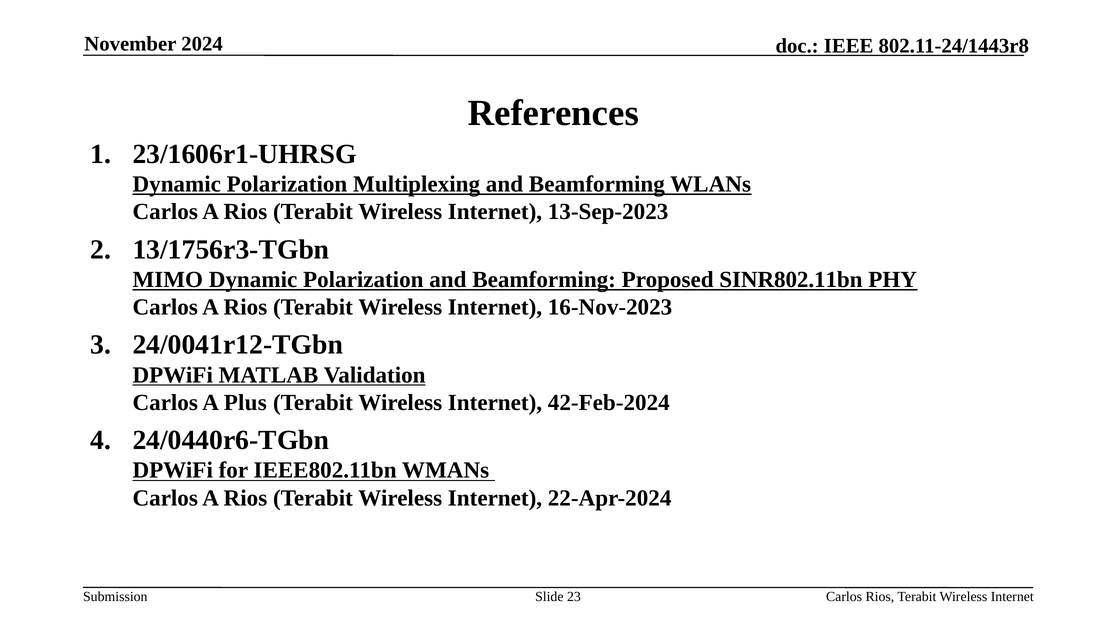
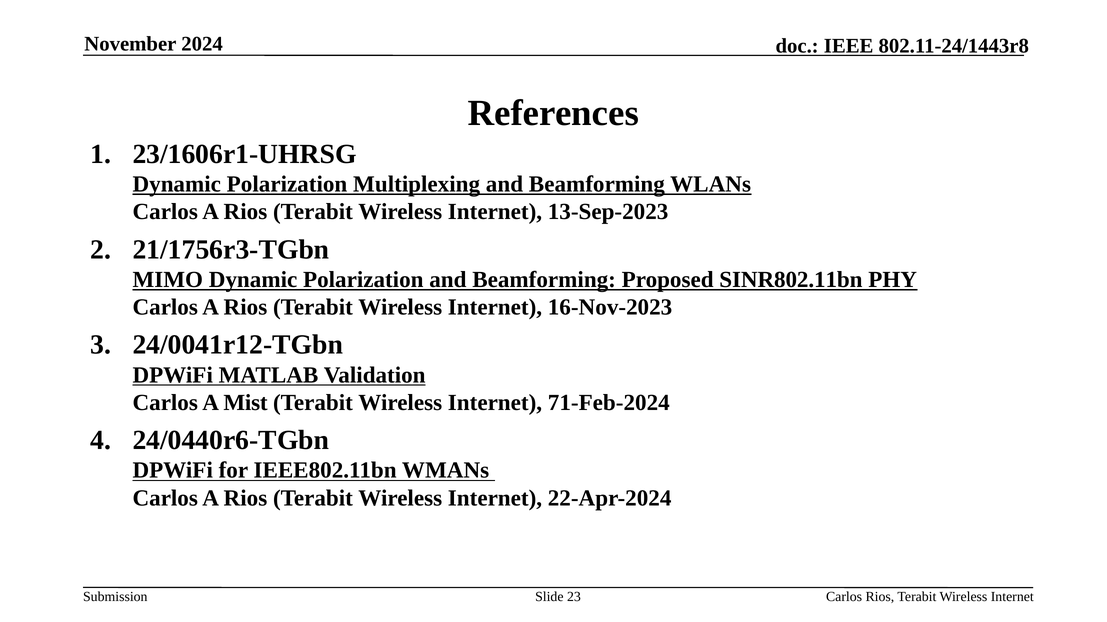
13/1756r3-TGbn: 13/1756r3-TGbn -> 21/1756r3-TGbn
Plus: Plus -> Mist
42-Feb-2024: 42-Feb-2024 -> 71-Feb-2024
